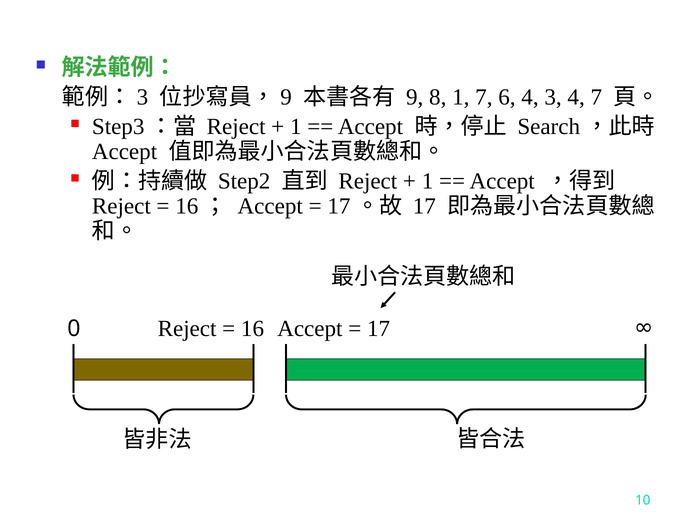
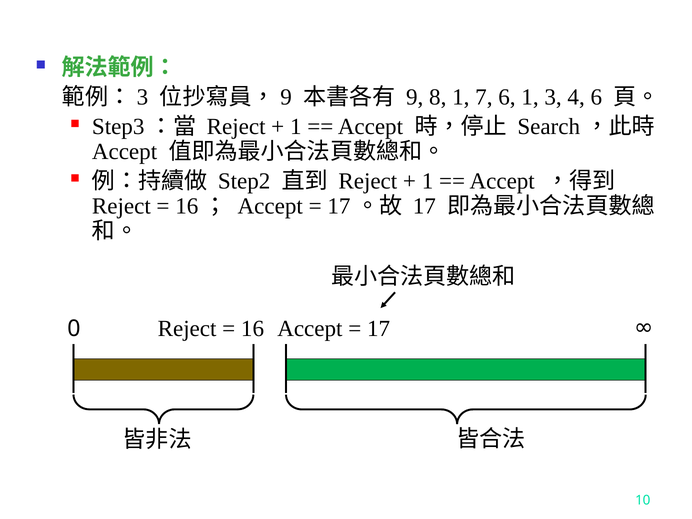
6 4: 4 -> 1
4 7: 7 -> 6
